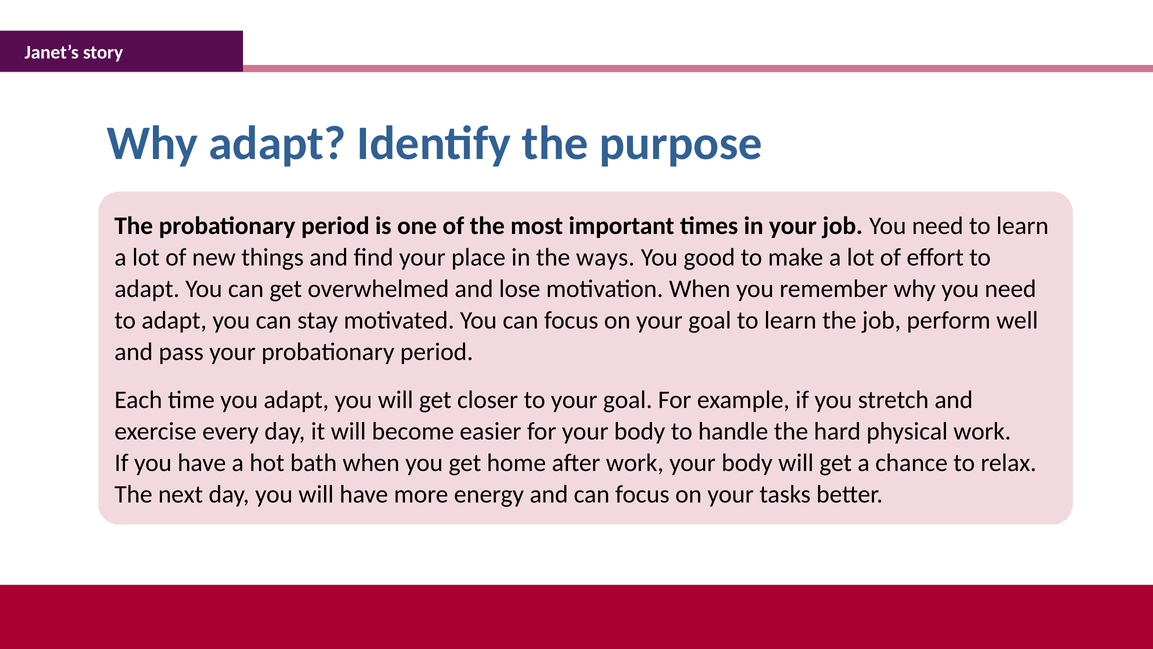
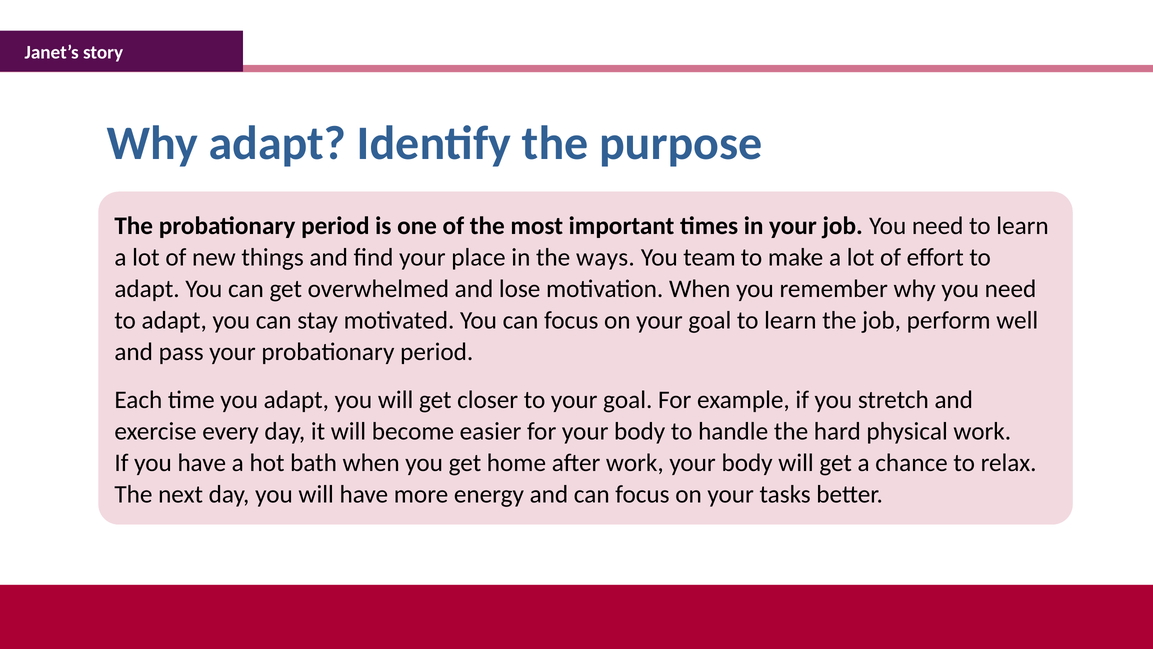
good: good -> team
